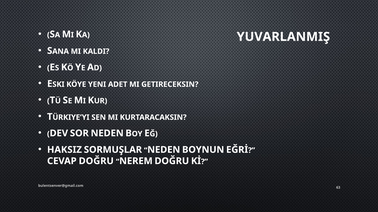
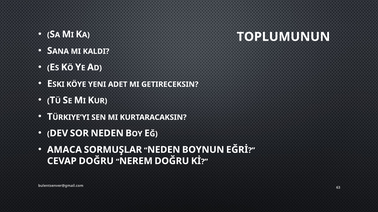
YUVARLANMIŞ: YUVARLANMIŞ -> TOPLUMUNUN
HAKSIZ: HAKSIZ -> AMACA
